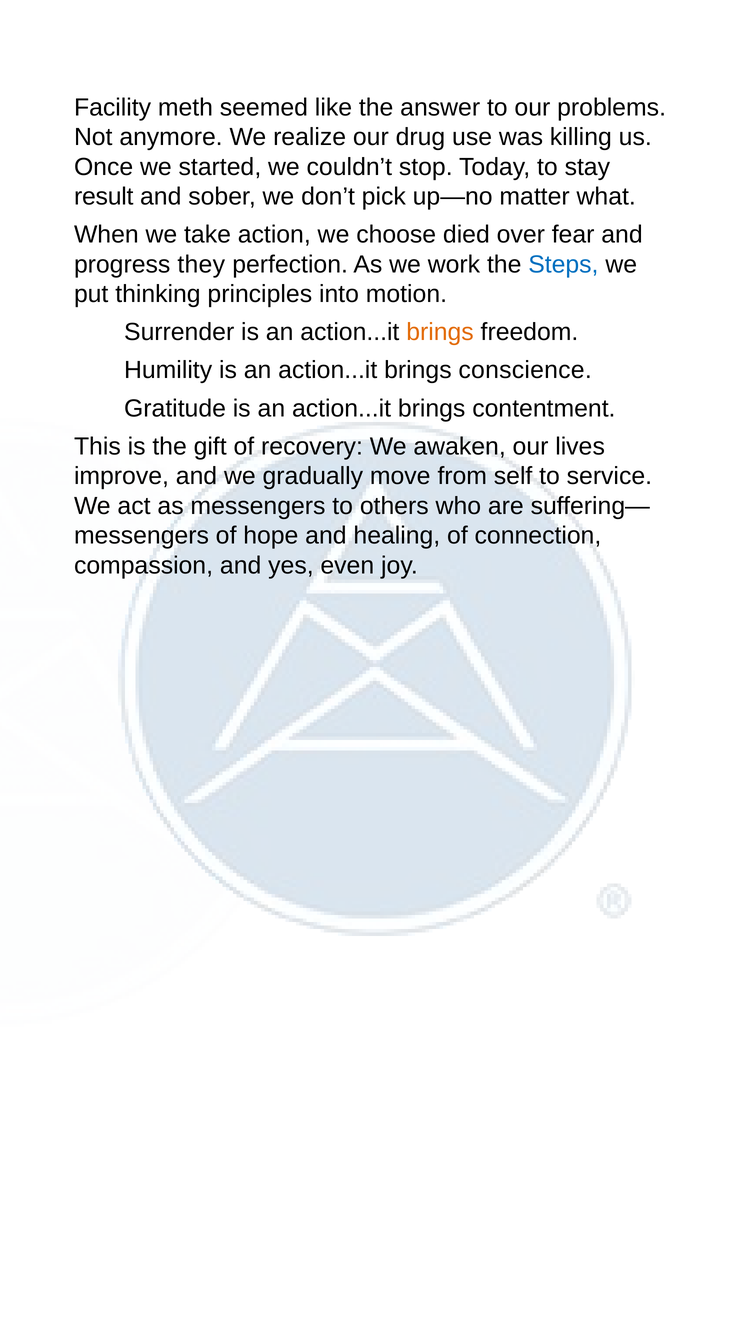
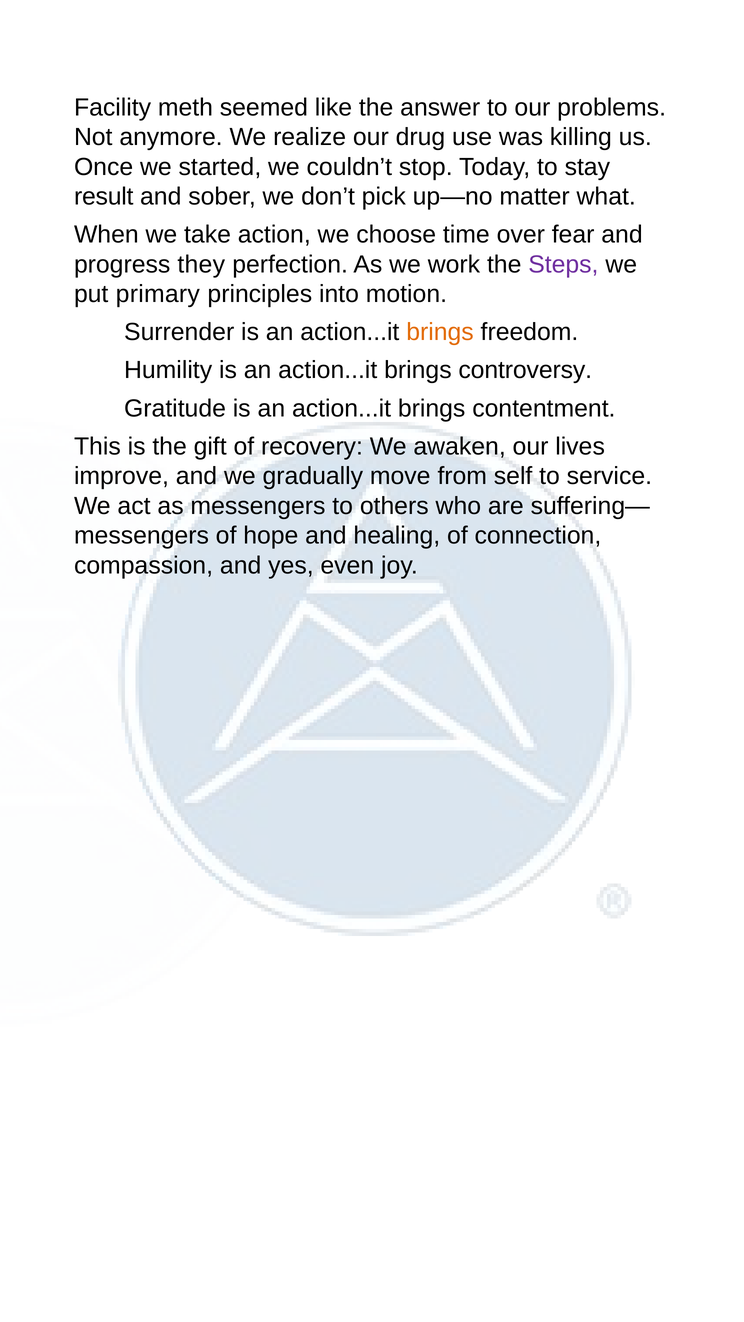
died: died -> time
Steps colour: blue -> purple
thinking: thinking -> primary
conscience: conscience -> controversy
